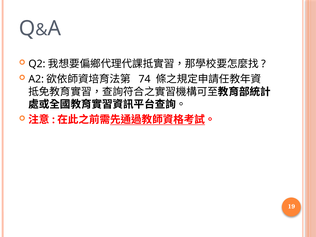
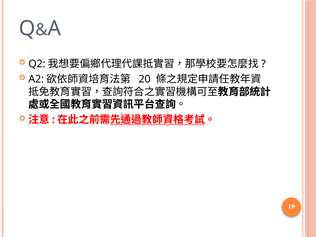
74: 74 -> 20
